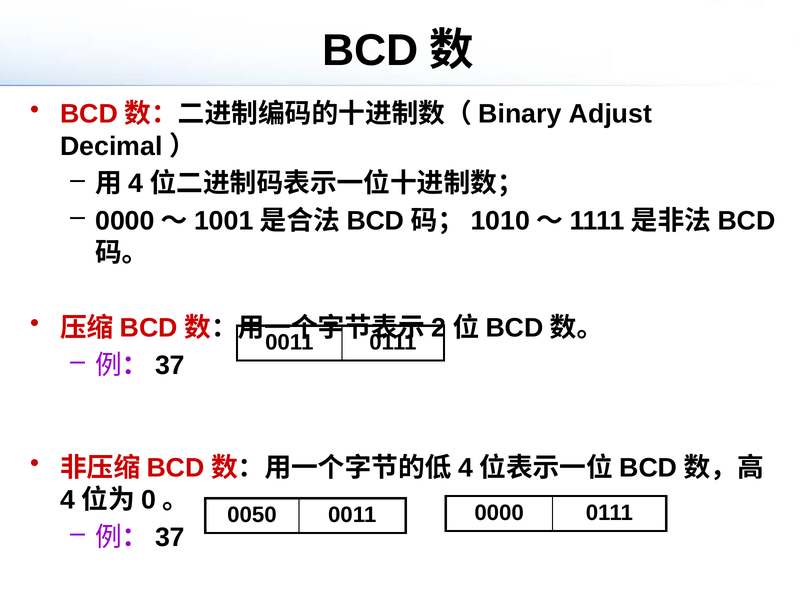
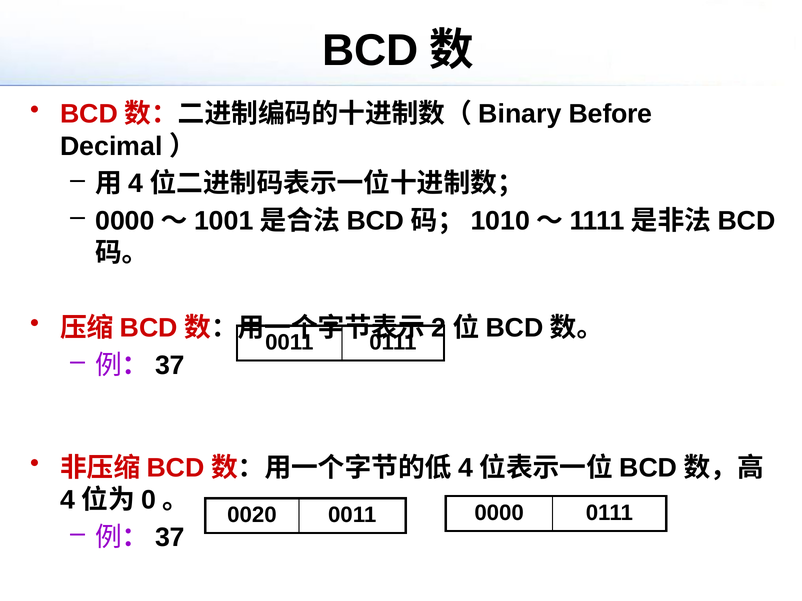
Adjust: Adjust -> Before
0050: 0050 -> 0020
